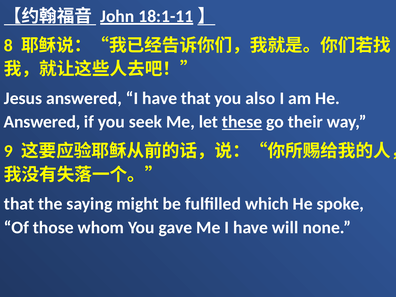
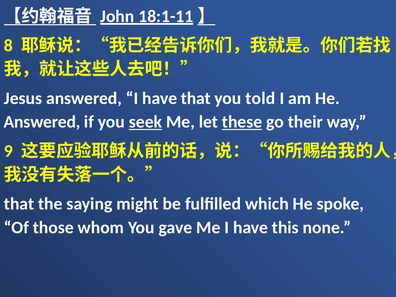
also: also -> told
seek underline: none -> present
will: will -> this
